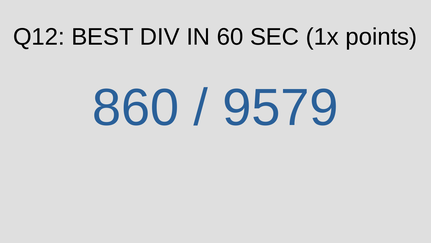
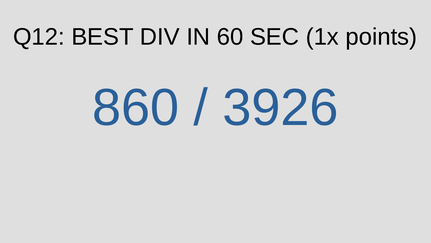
9579: 9579 -> 3926
